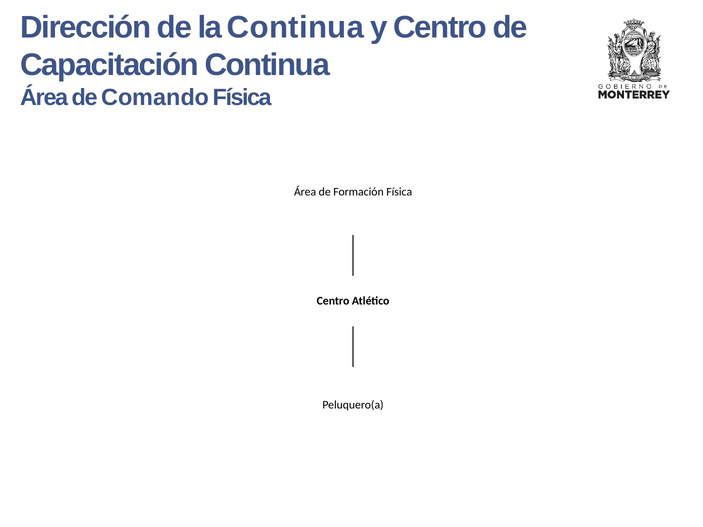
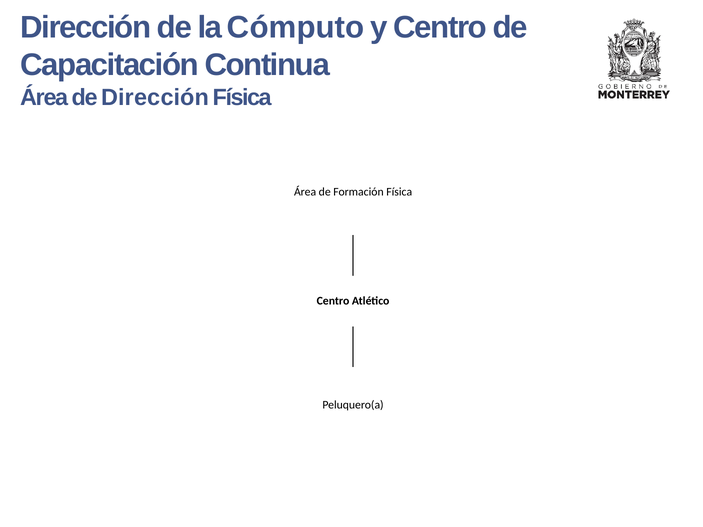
la Continua: Continua -> Cómputo
de Comando: Comando -> Dirección
